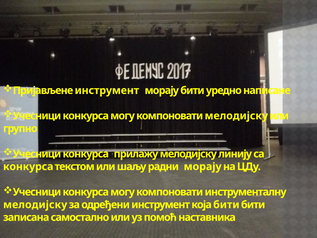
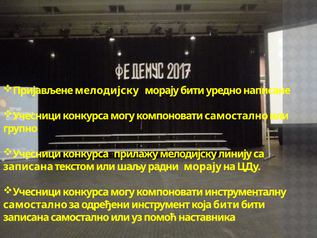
Пријављене инструмент: инструмент -> мелодијску
компоновати мелодијску: мелодијску -> самостално
конкурса at (28, 166): конкурса -> записана
мелодијску at (35, 204): мелодијску -> самостално
